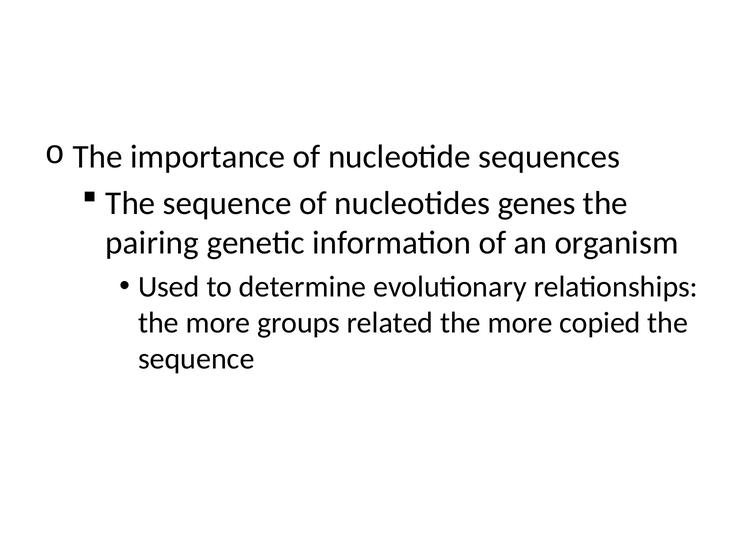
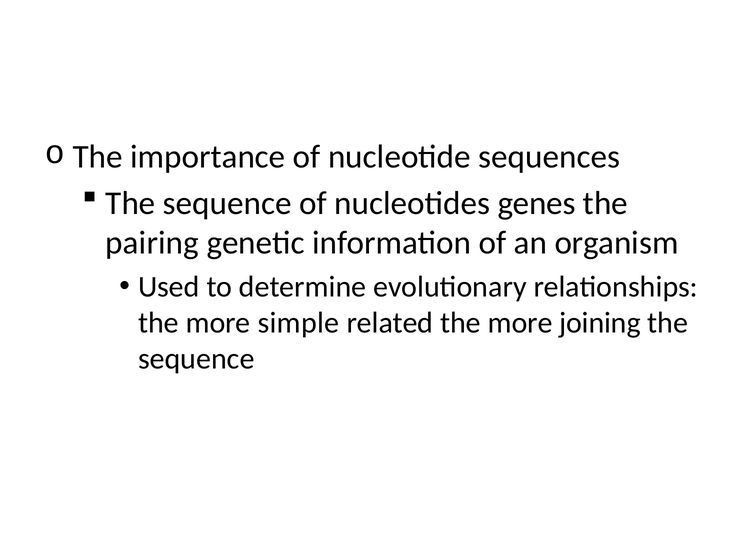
groups: groups -> simple
copied: copied -> joining
